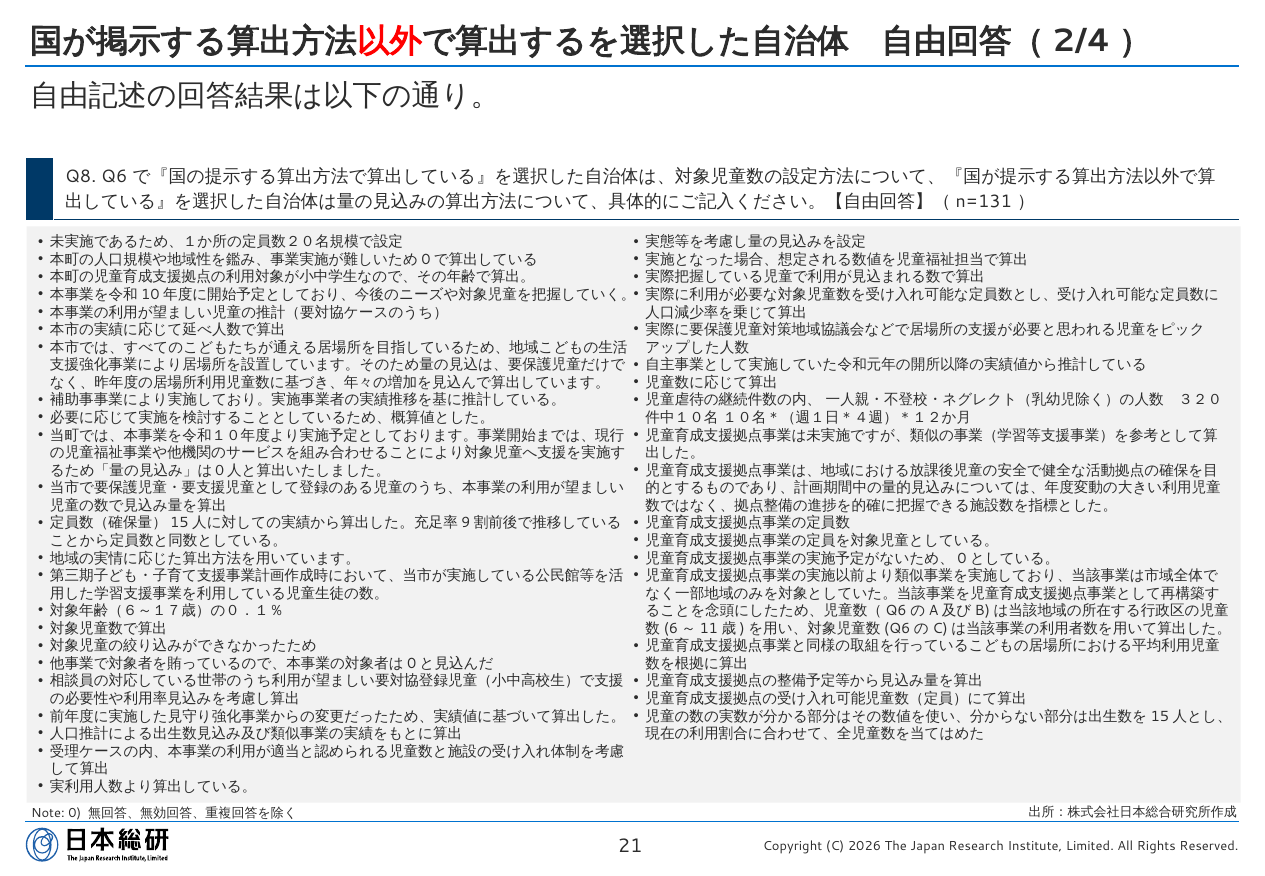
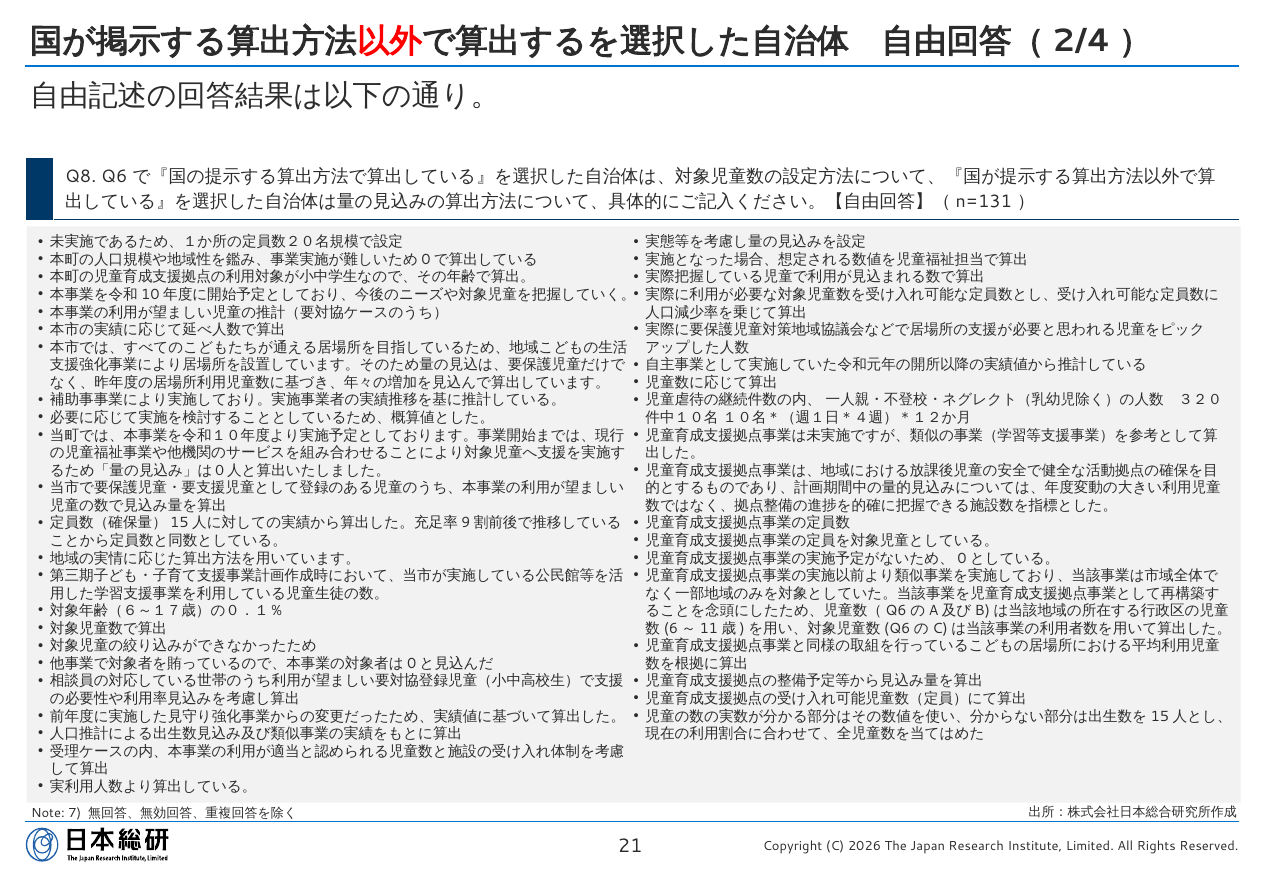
0: 0 -> 7
